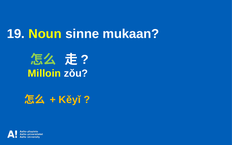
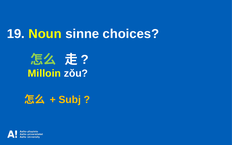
mukaan: mukaan -> choices
Kěyǐ: Kěyǐ -> Subj
